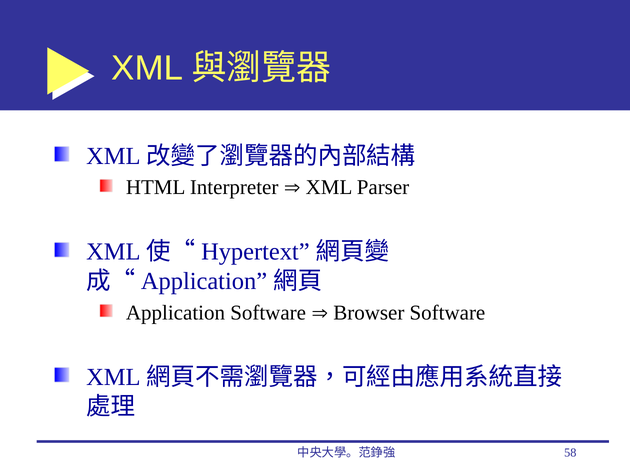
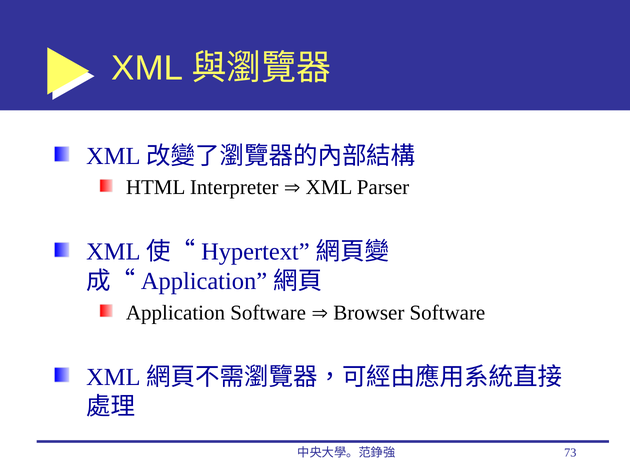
58: 58 -> 73
